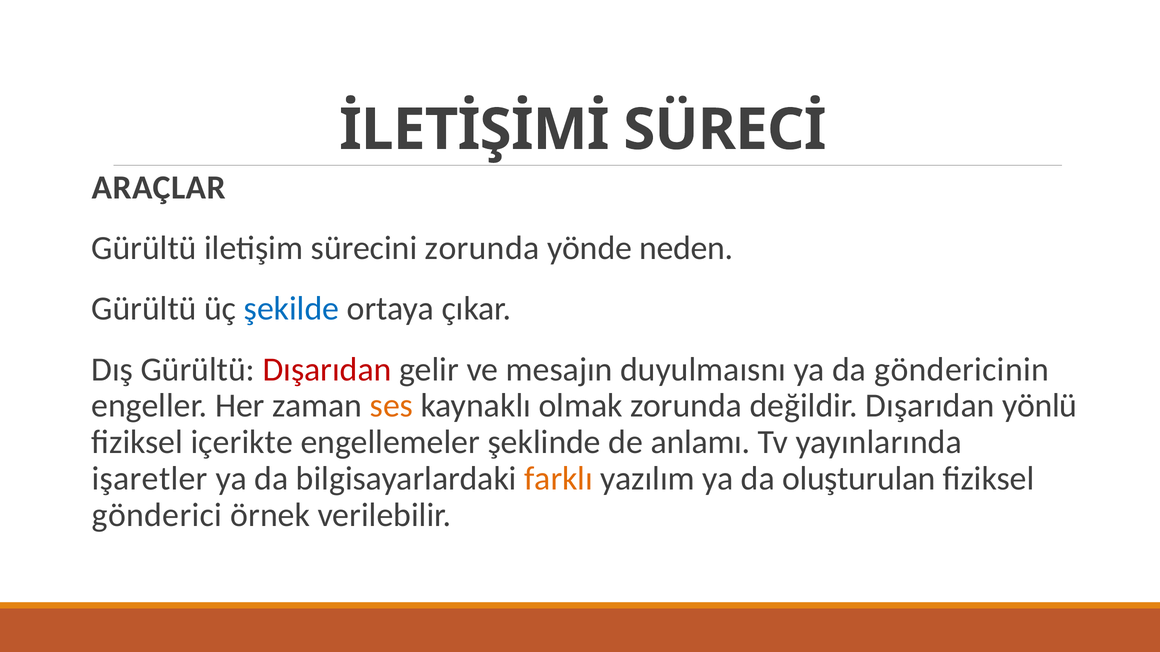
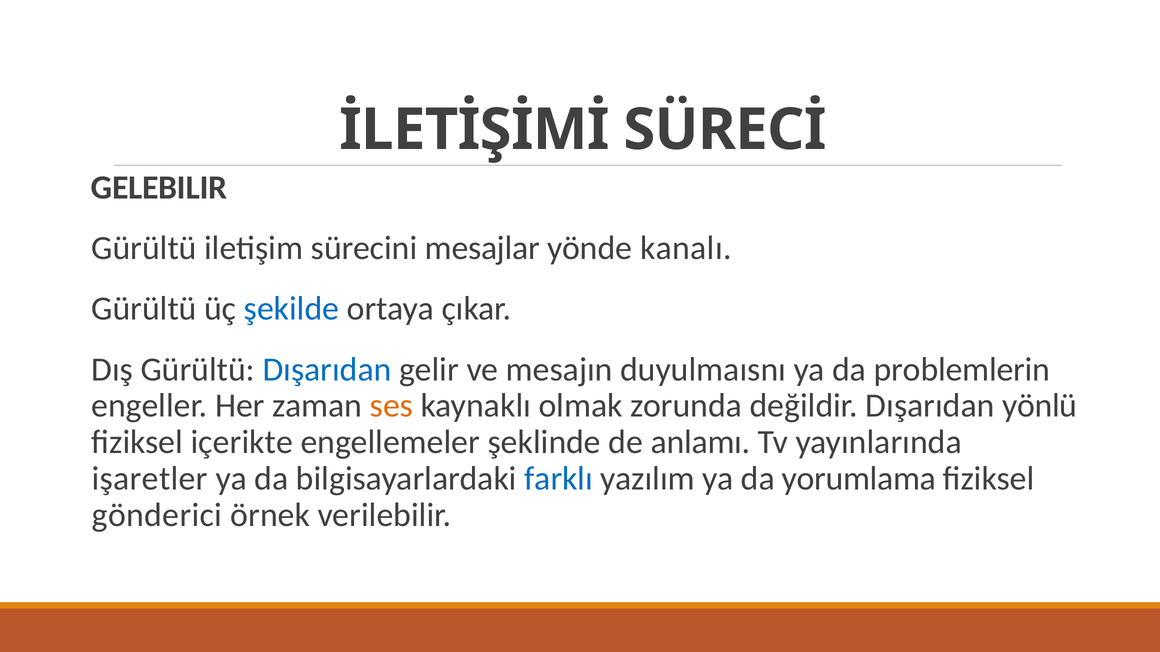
ARAÇLAR: ARAÇLAR -> GELEBILIR
sürecini zorunda: zorunda -> mesajlar
neden: neden -> kanalı
Dışarıdan at (327, 370) colour: red -> blue
göndericinin: göndericinin -> problemlerin
farklı colour: orange -> blue
oluşturulan: oluşturulan -> yorumlama
